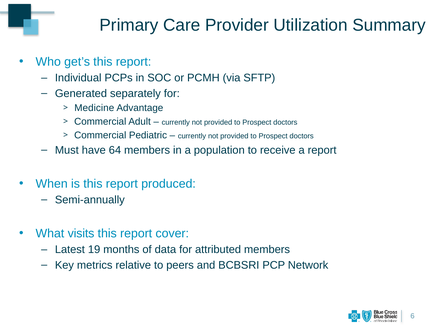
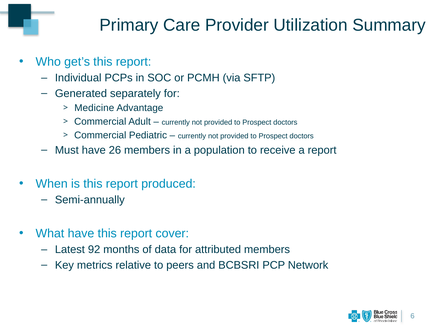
64: 64 -> 26
What visits: visits -> have
19: 19 -> 92
